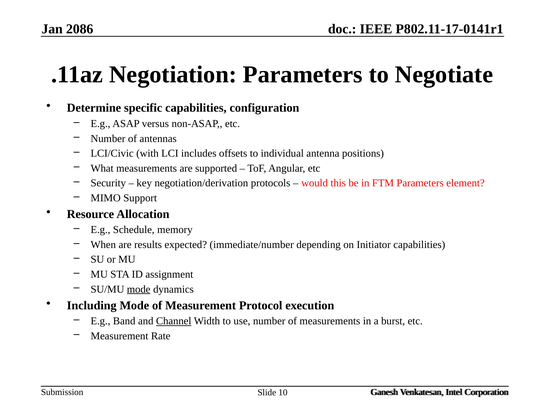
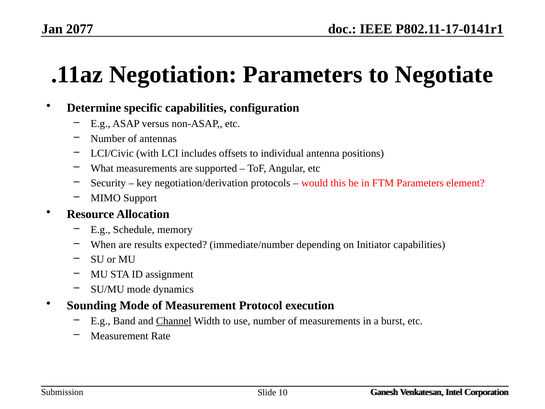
2086: 2086 -> 2077
mode at (139, 289) underline: present -> none
Including: Including -> Sounding
